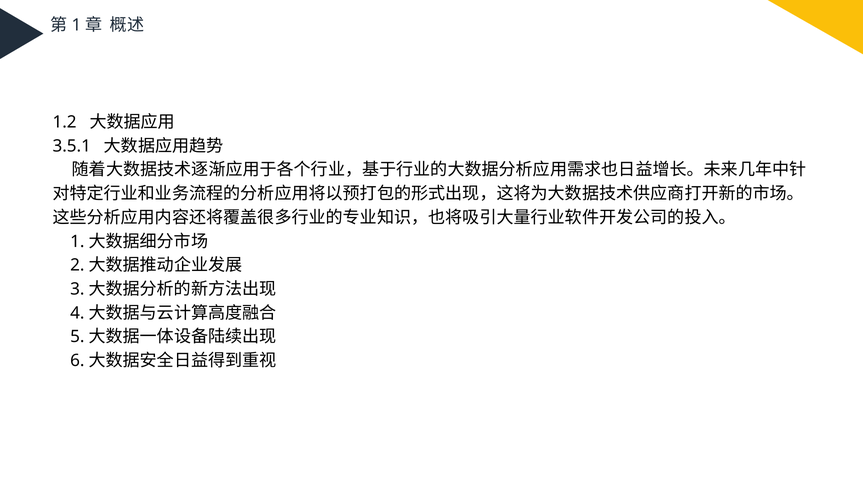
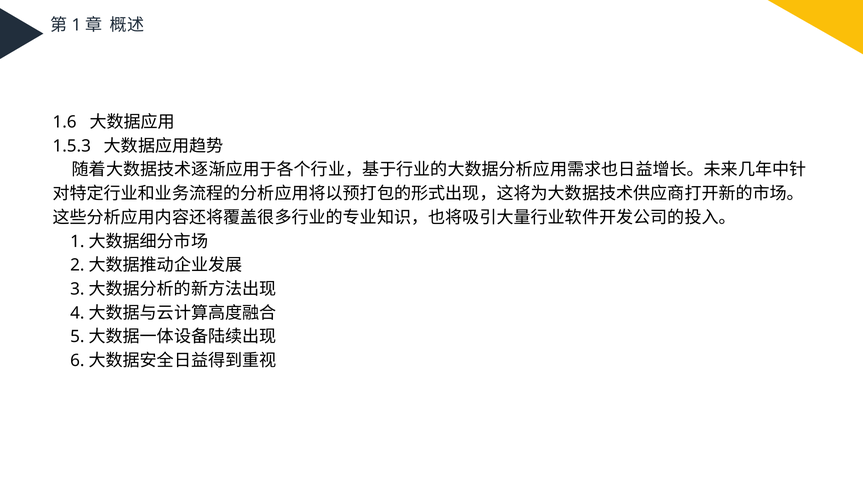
1.2: 1.2 -> 1.6
3.5.1: 3.5.1 -> 1.5.3
